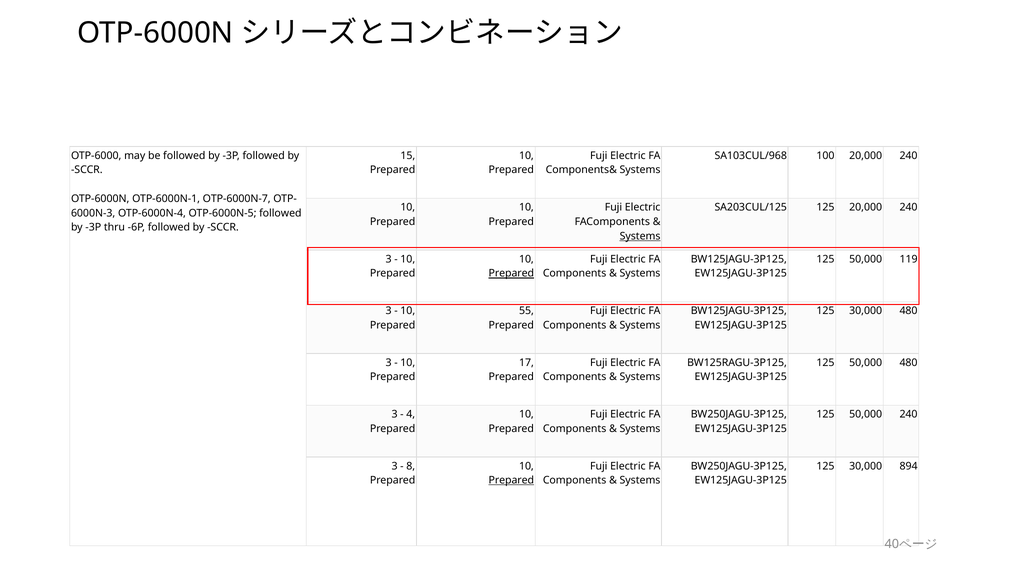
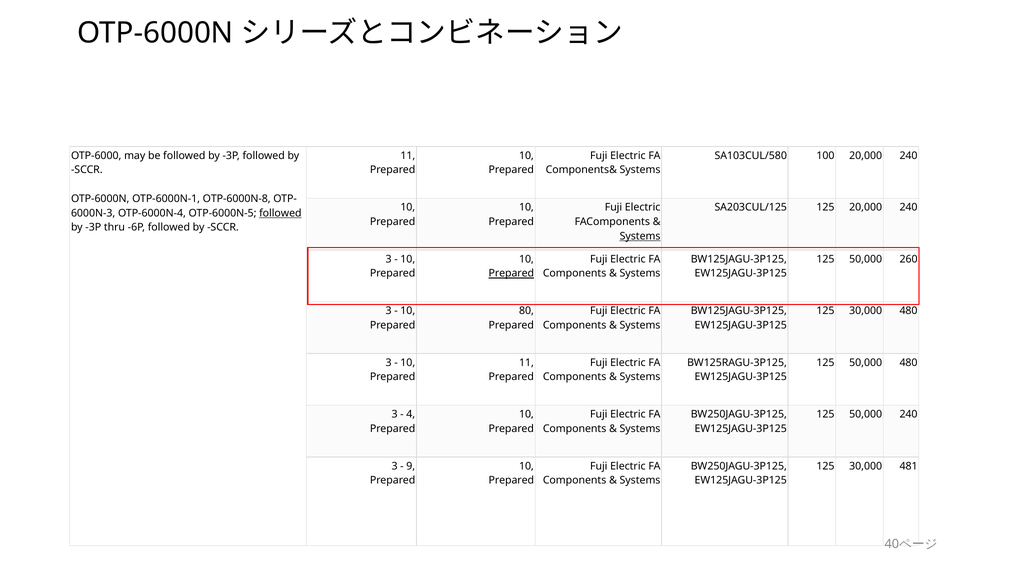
15 at (408, 156): 15 -> 11
SA103CUL/968: SA103CUL/968 -> SA103CUL/580
OTP-6000N-7: OTP-6000N-7 -> OTP-6000N-8
followed at (280, 213) underline: none -> present
119: 119 -> 260
55: 55 -> 80
17 at (526, 363): 17 -> 11
8: 8 -> 9
894: 894 -> 481
Prepared at (511, 480) underline: present -> none
